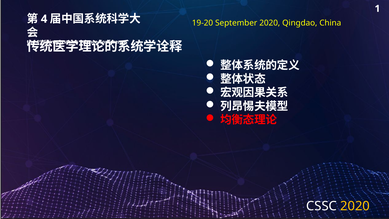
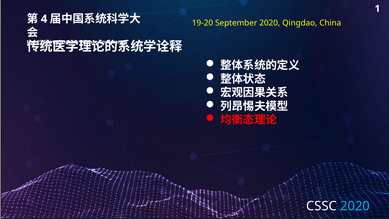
2020 at (355, 206) colour: yellow -> light blue
